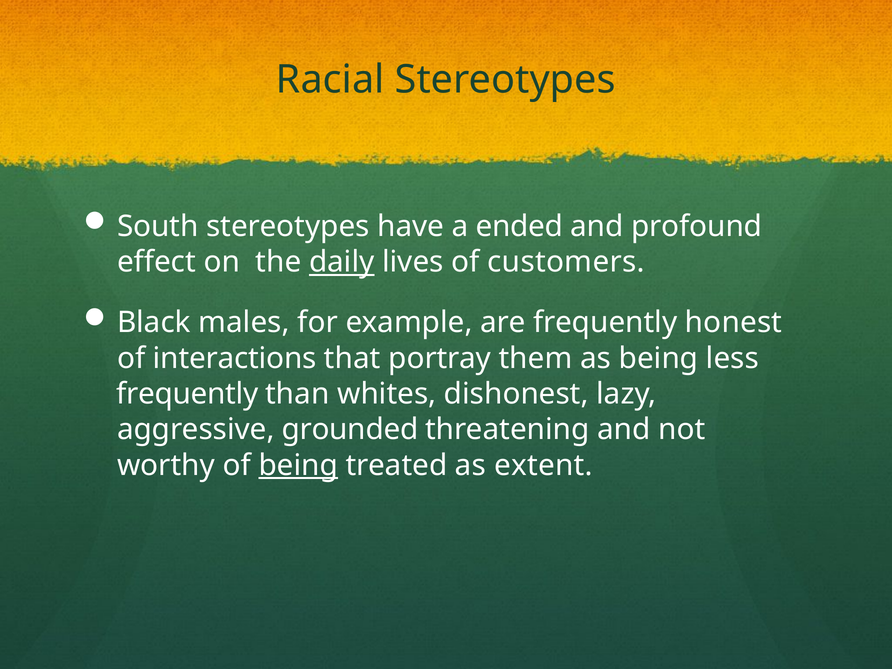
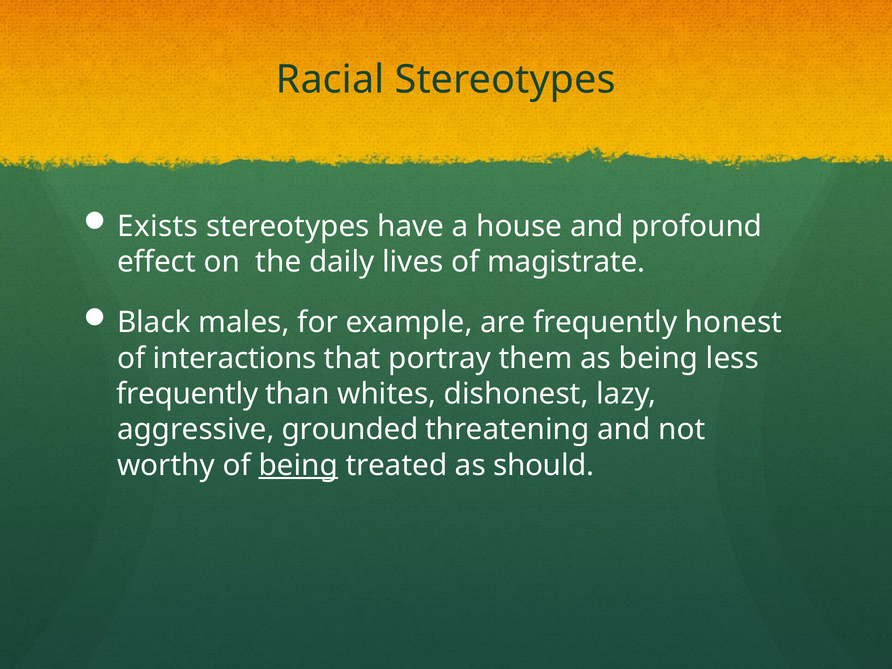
South: South -> Exists
ended: ended -> house
daily underline: present -> none
customers: customers -> magistrate
extent: extent -> should
